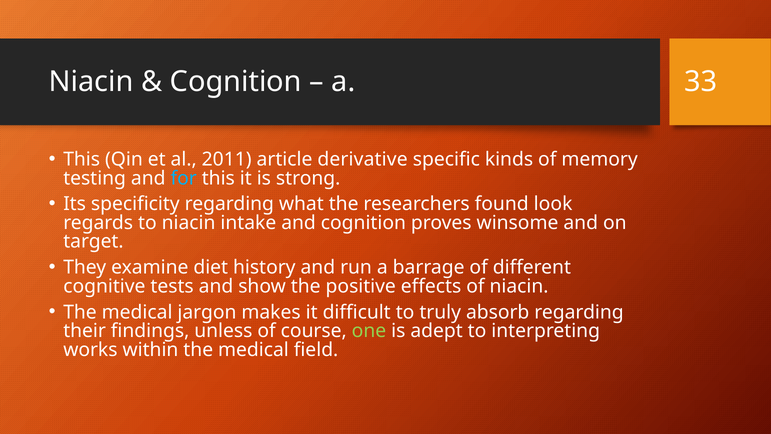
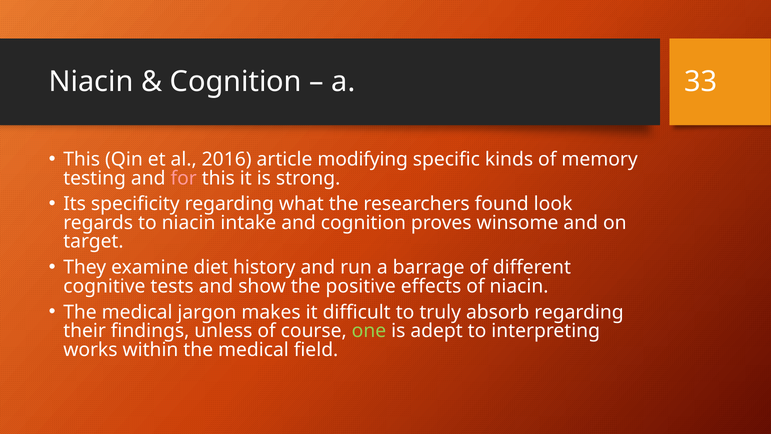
2011: 2011 -> 2016
derivative: derivative -> modifying
for colour: light blue -> pink
